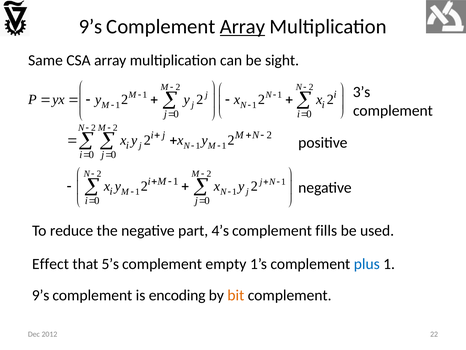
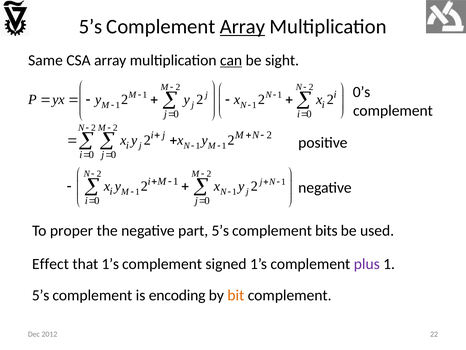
9’s at (90, 27): 9’s -> 5’s
can underline: none -> present
3’s: 3’s -> 0’s
reduce: reduce -> proper
part 4’s: 4’s -> 5’s
fills: fills -> bits
that 5’s: 5’s -> 1’s
empty: empty -> signed
plus colour: blue -> purple
9’s at (41, 295): 9’s -> 5’s
